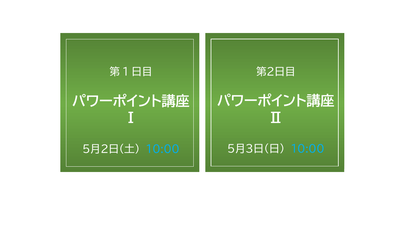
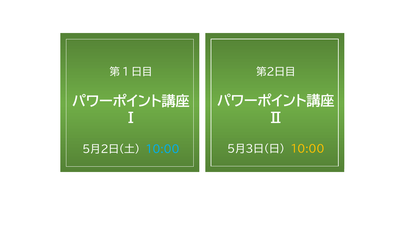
10:00 at (308, 149) colour: light blue -> yellow
